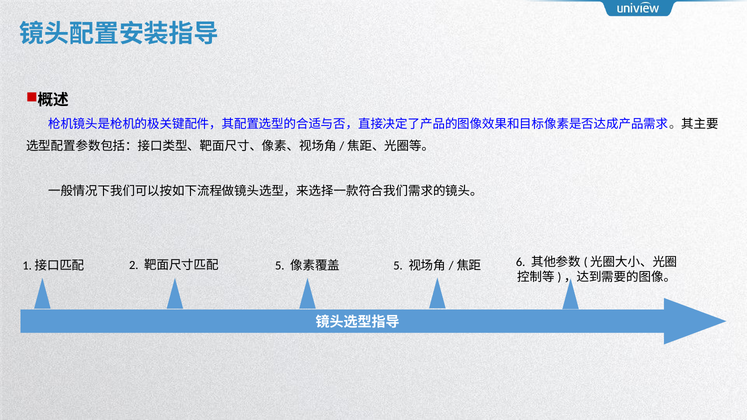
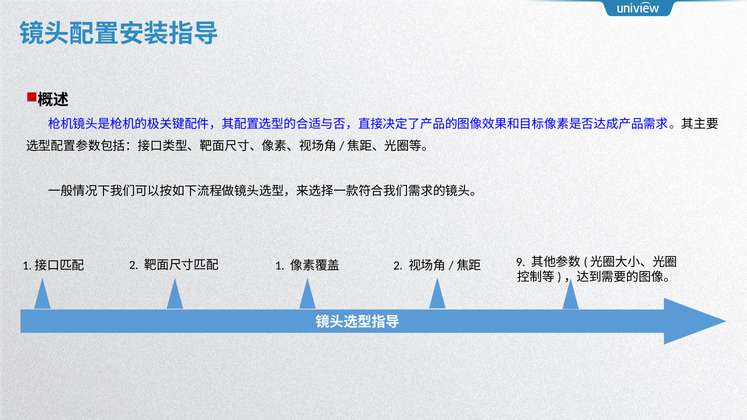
5 at (280, 266): 5 -> 1
5 at (398, 266): 5 -> 2
6: 6 -> 9
